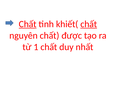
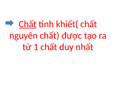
chất at (89, 24) underline: present -> none
